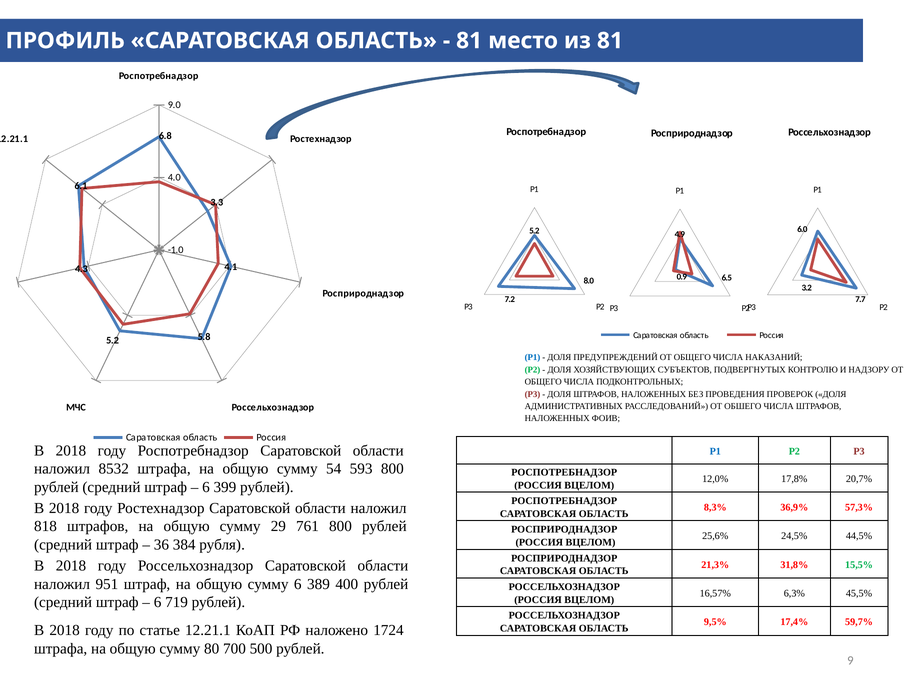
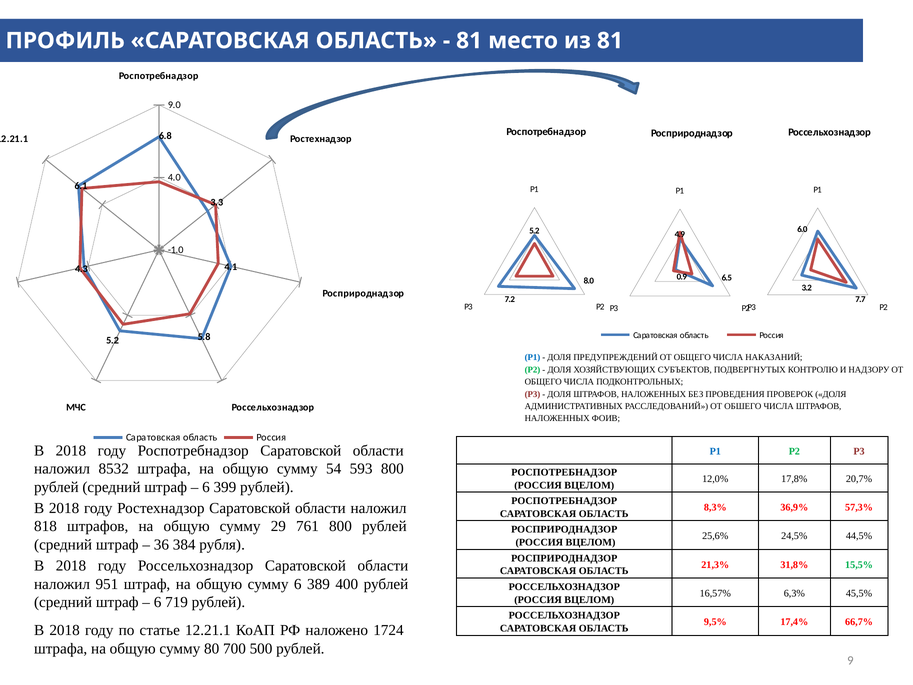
59,7%: 59,7% -> 66,7%
